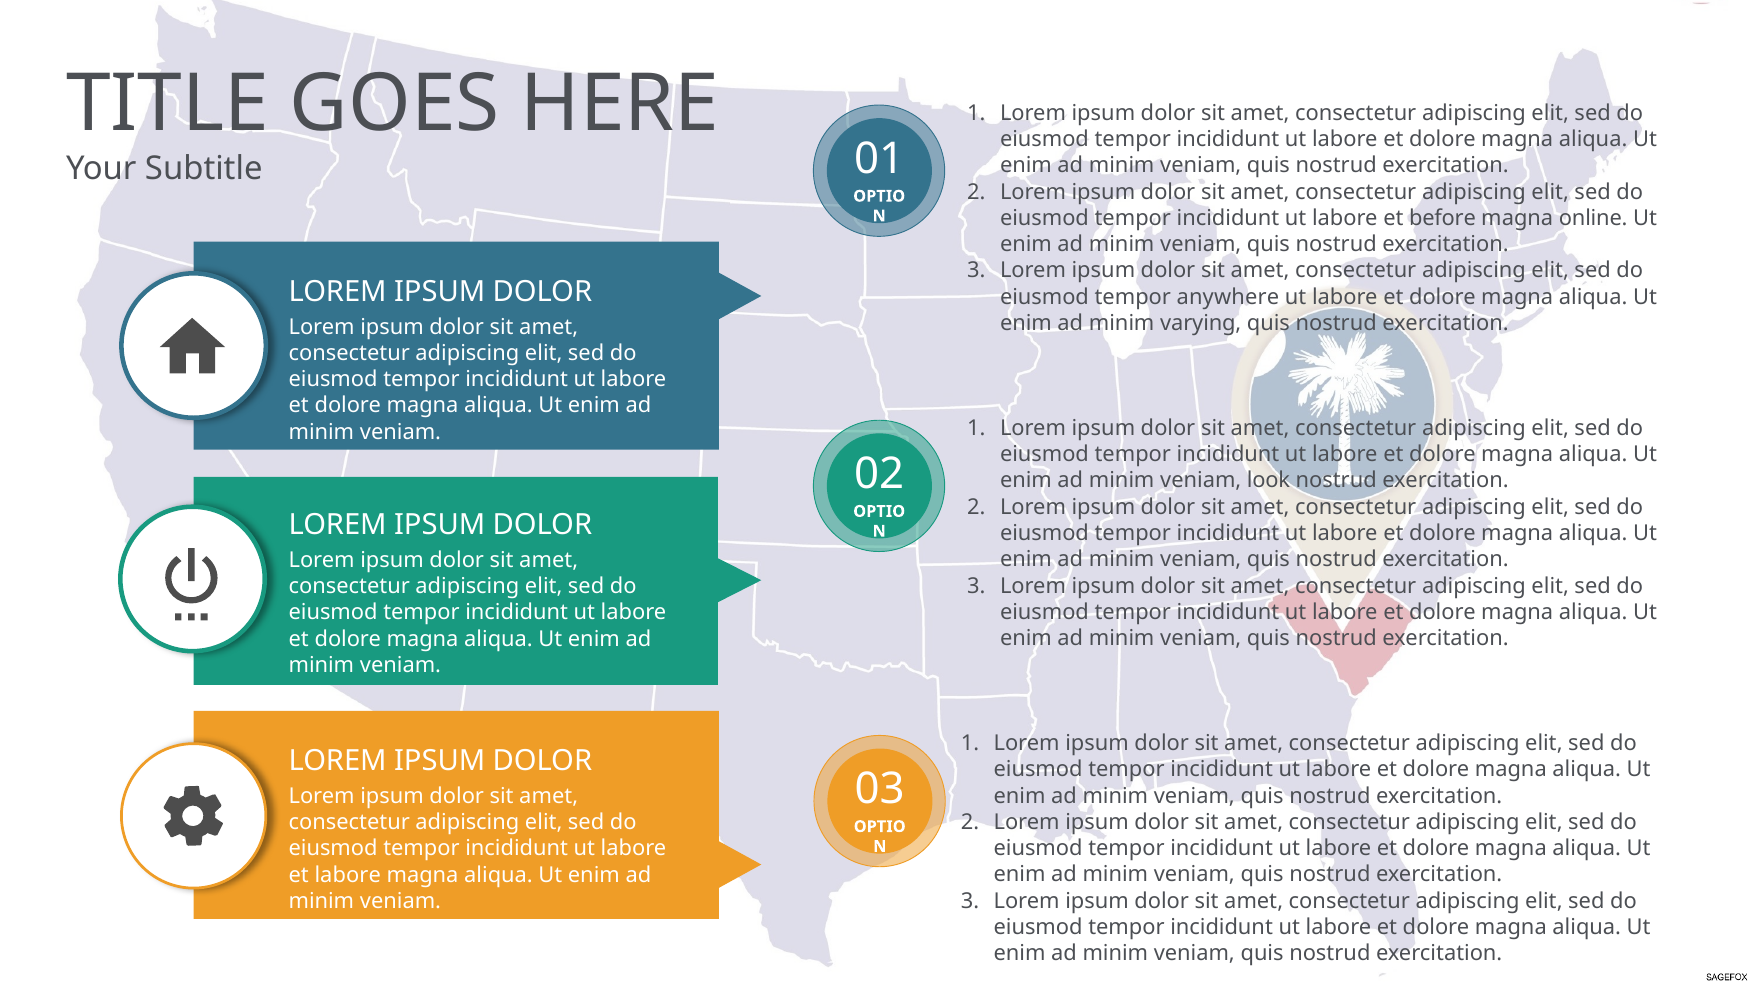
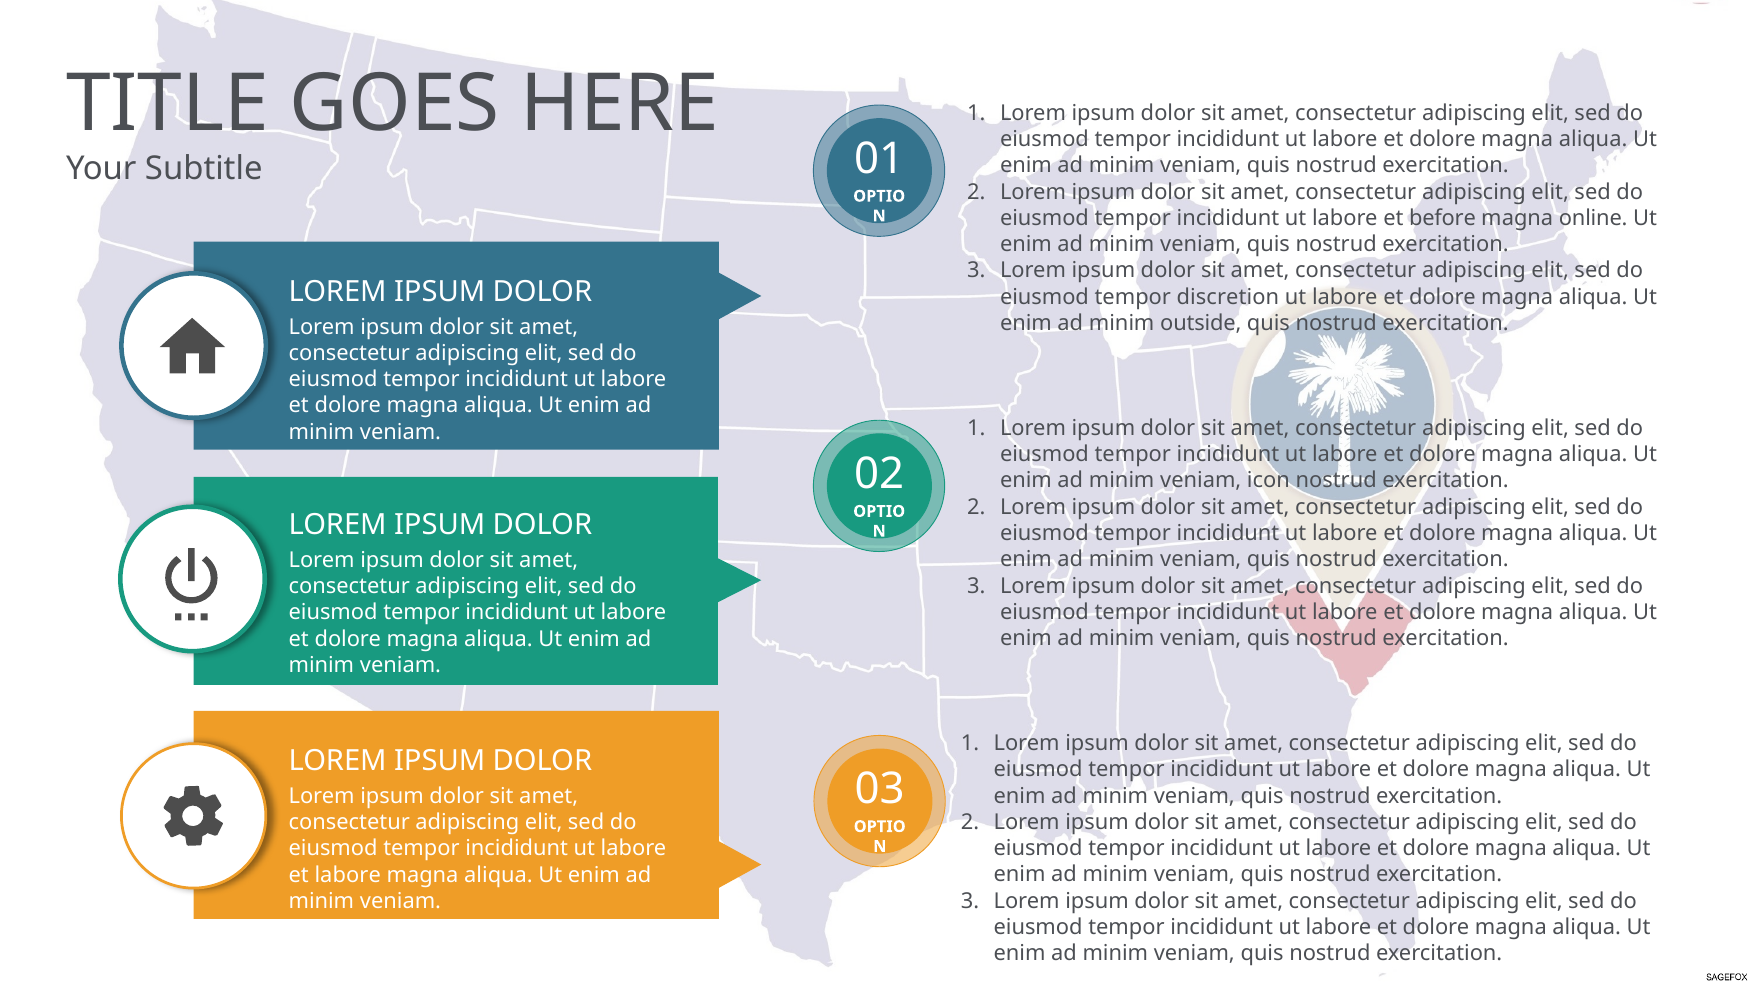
anywhere: anywhere -> discretion
varying: varying -> outside
look: look -> icon
